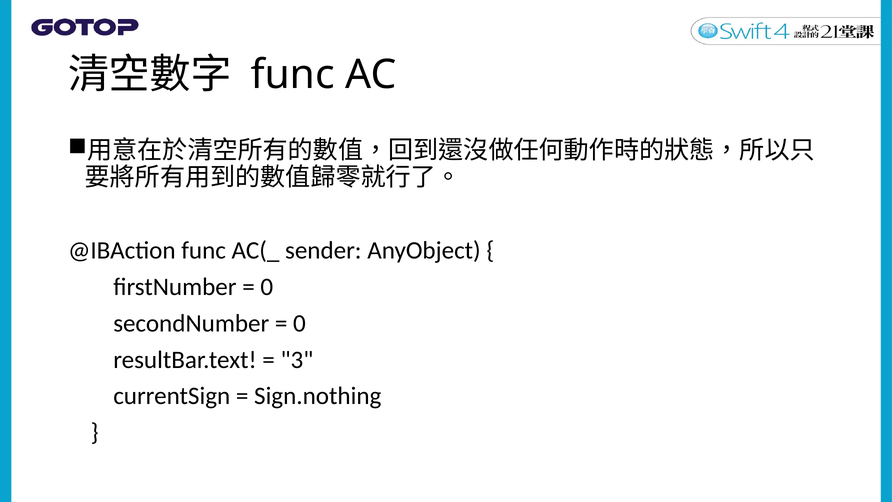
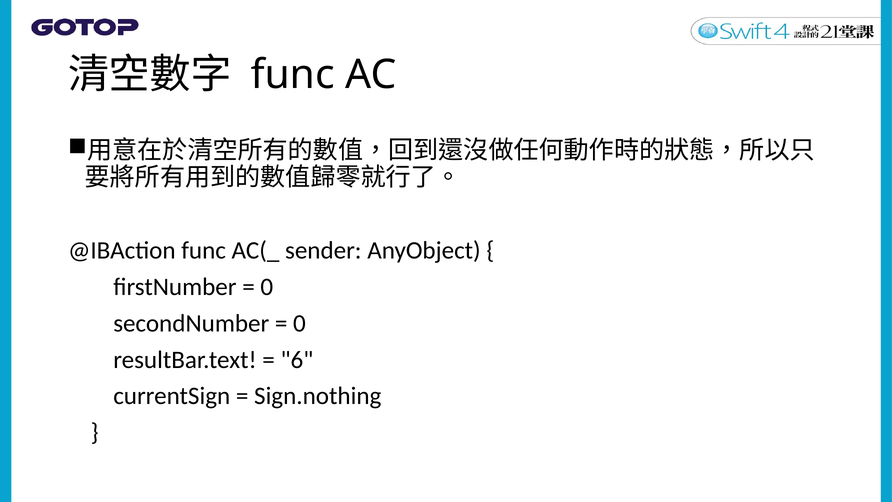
3: 3 -> 6
